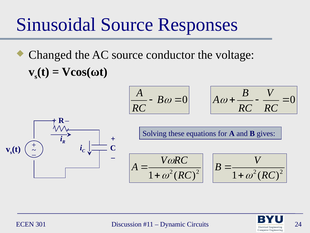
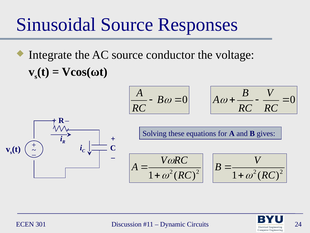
Changed: Changed -> Integrate
